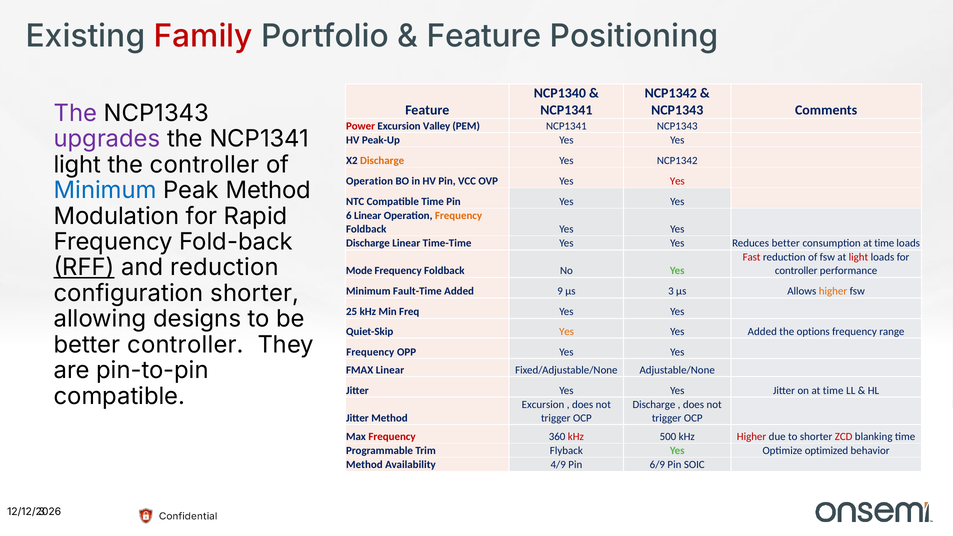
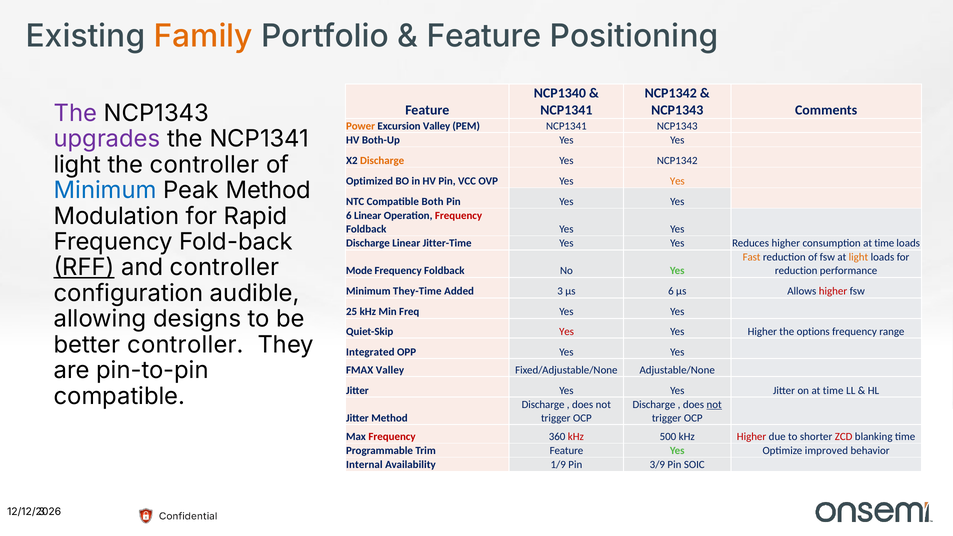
Family colour: red -> orange
Power colour: red -> orange
Peak-Up: Peak-Up -> Both-Up
Operation at (370, 181): Operation -> Optimized
Yes at (677, 181) colour: red -> orange
Compatible Time: Time -> Both
Frequency at (458, 216) colour: orange -> red
Time-Time: Time-Time -> Jitter-Time
Reduces better: better -> higher
Fast colour: red -> orange
light at (858, 257) colour: red -> orange
and reduction: reduction -> controller
controller at (796, 271): controller -> reduction
configuration shorter: shorter -> audible
Fault-Time: Fault-Time -> They-Time
Added 9: 9 -> 3
µs 3: 3 -> 6
higher at (833, 291) colour: orange -> red
Yes at (567, 332) colour: orange -> red
Yes Added: Added -> Higher
Frequency at (370, 352): Frequency -> Integrated
FMAX Linear: Linear -> Valley
Excursion at (543, 405): Excursion -> Discharge
not at (714, 405) underline: none -> present
Trim Flyback: Flyback -> Feature
optimized: optimized -> improved
Method at (364, 465): Method -> Internal
4/9: 4/9 -> 1/9
6/9: 6/9 -> 3/9
